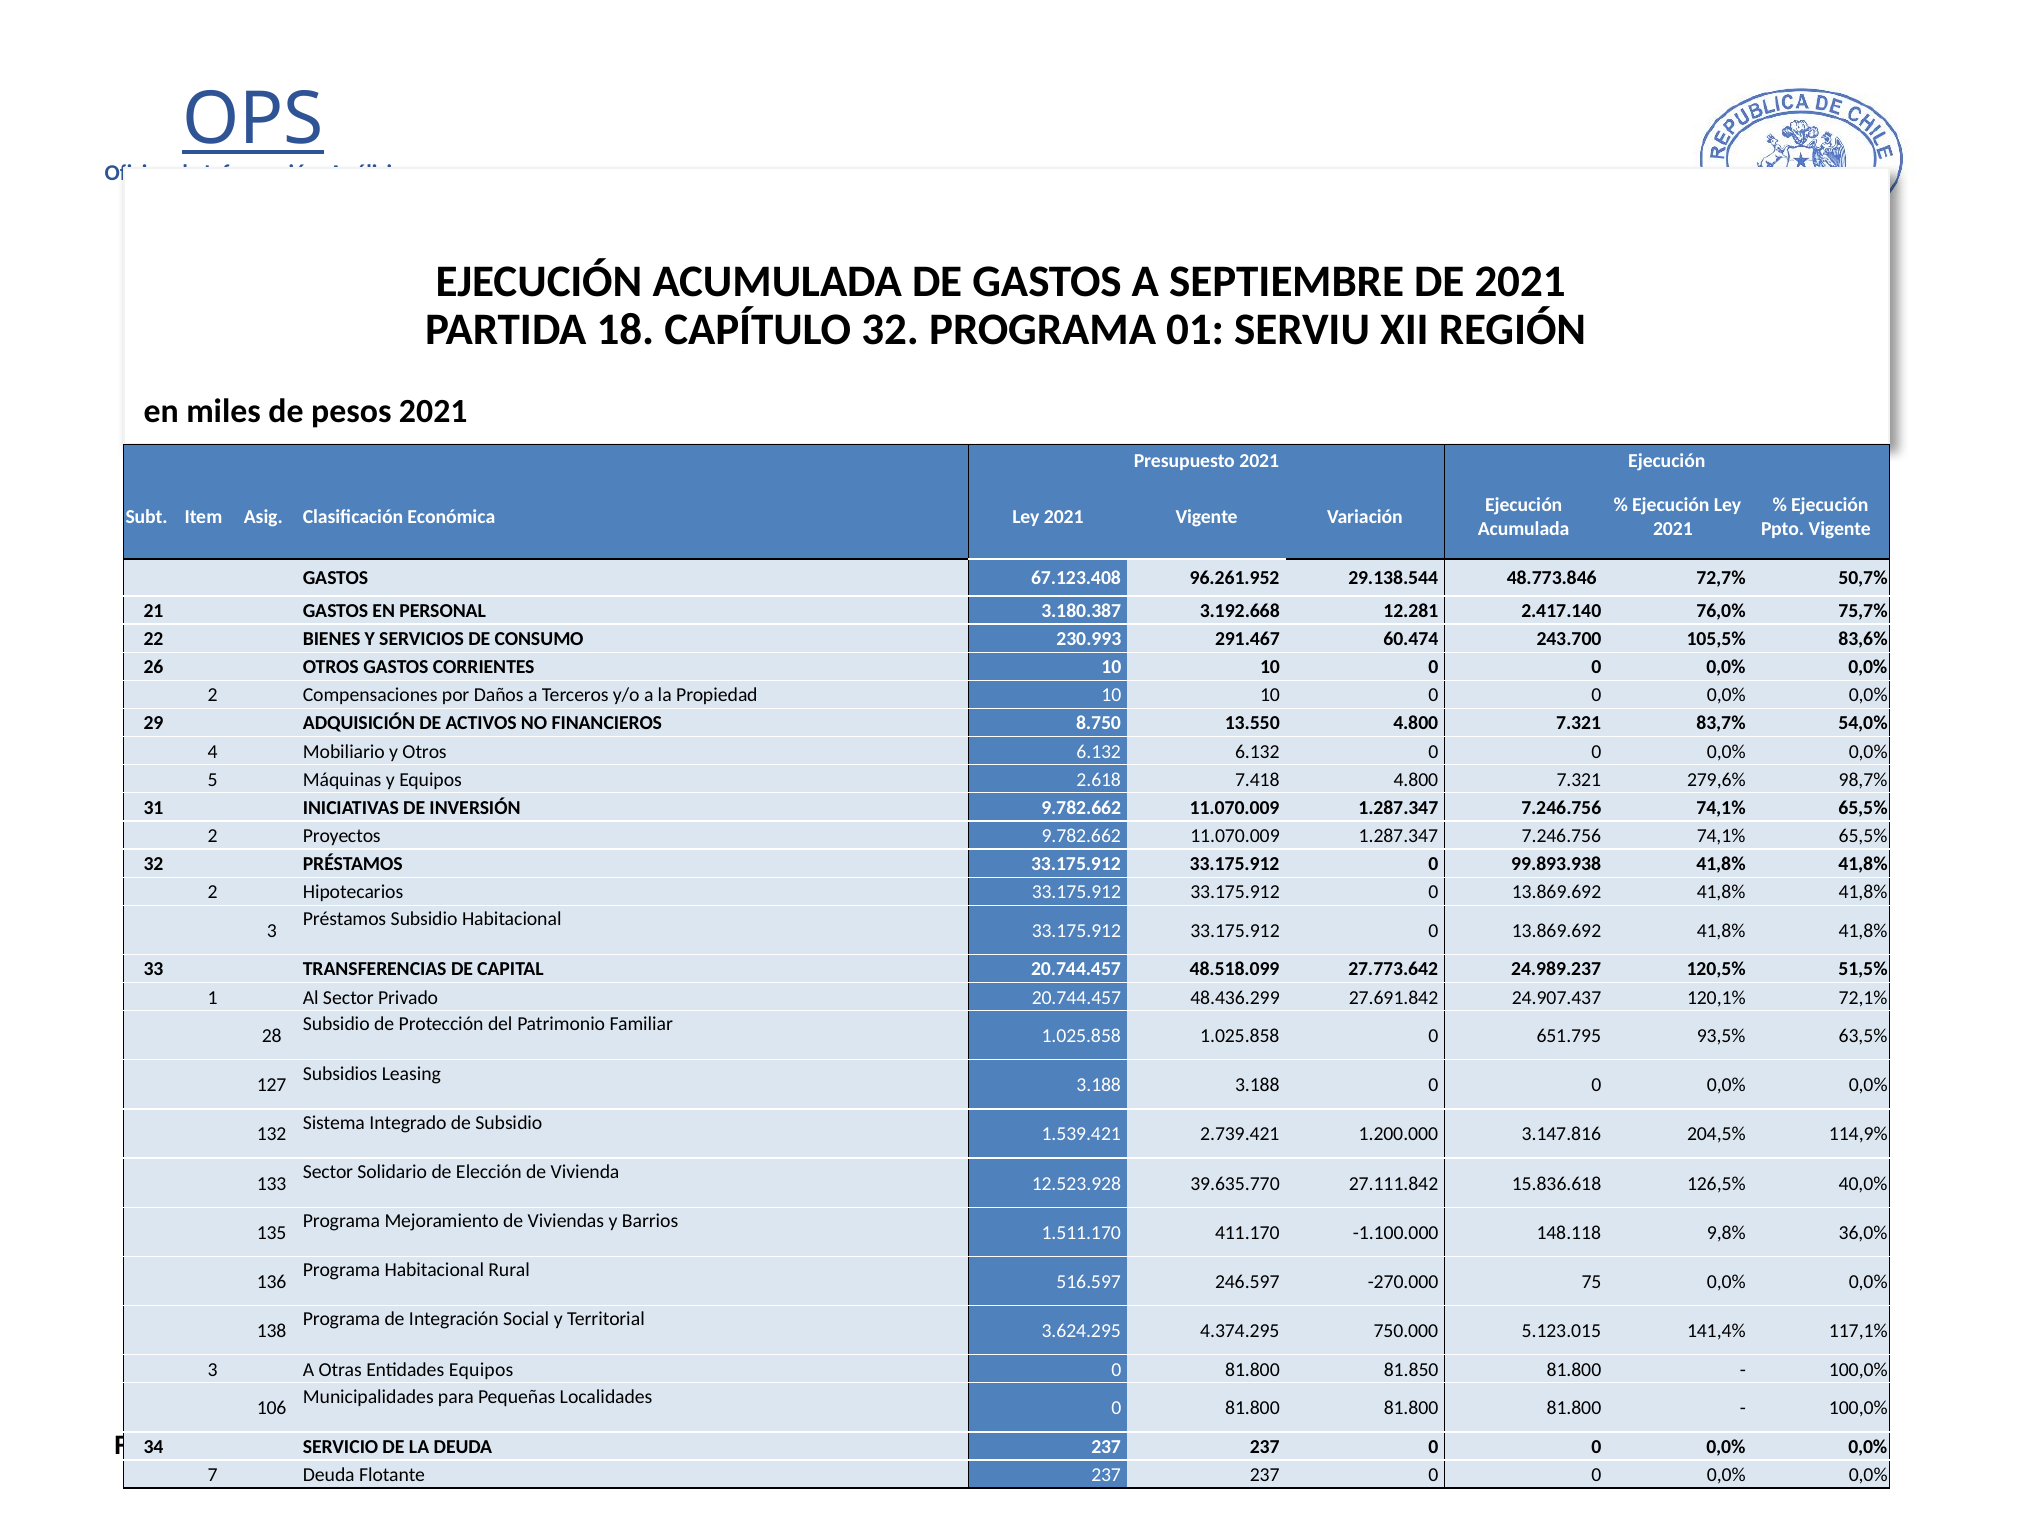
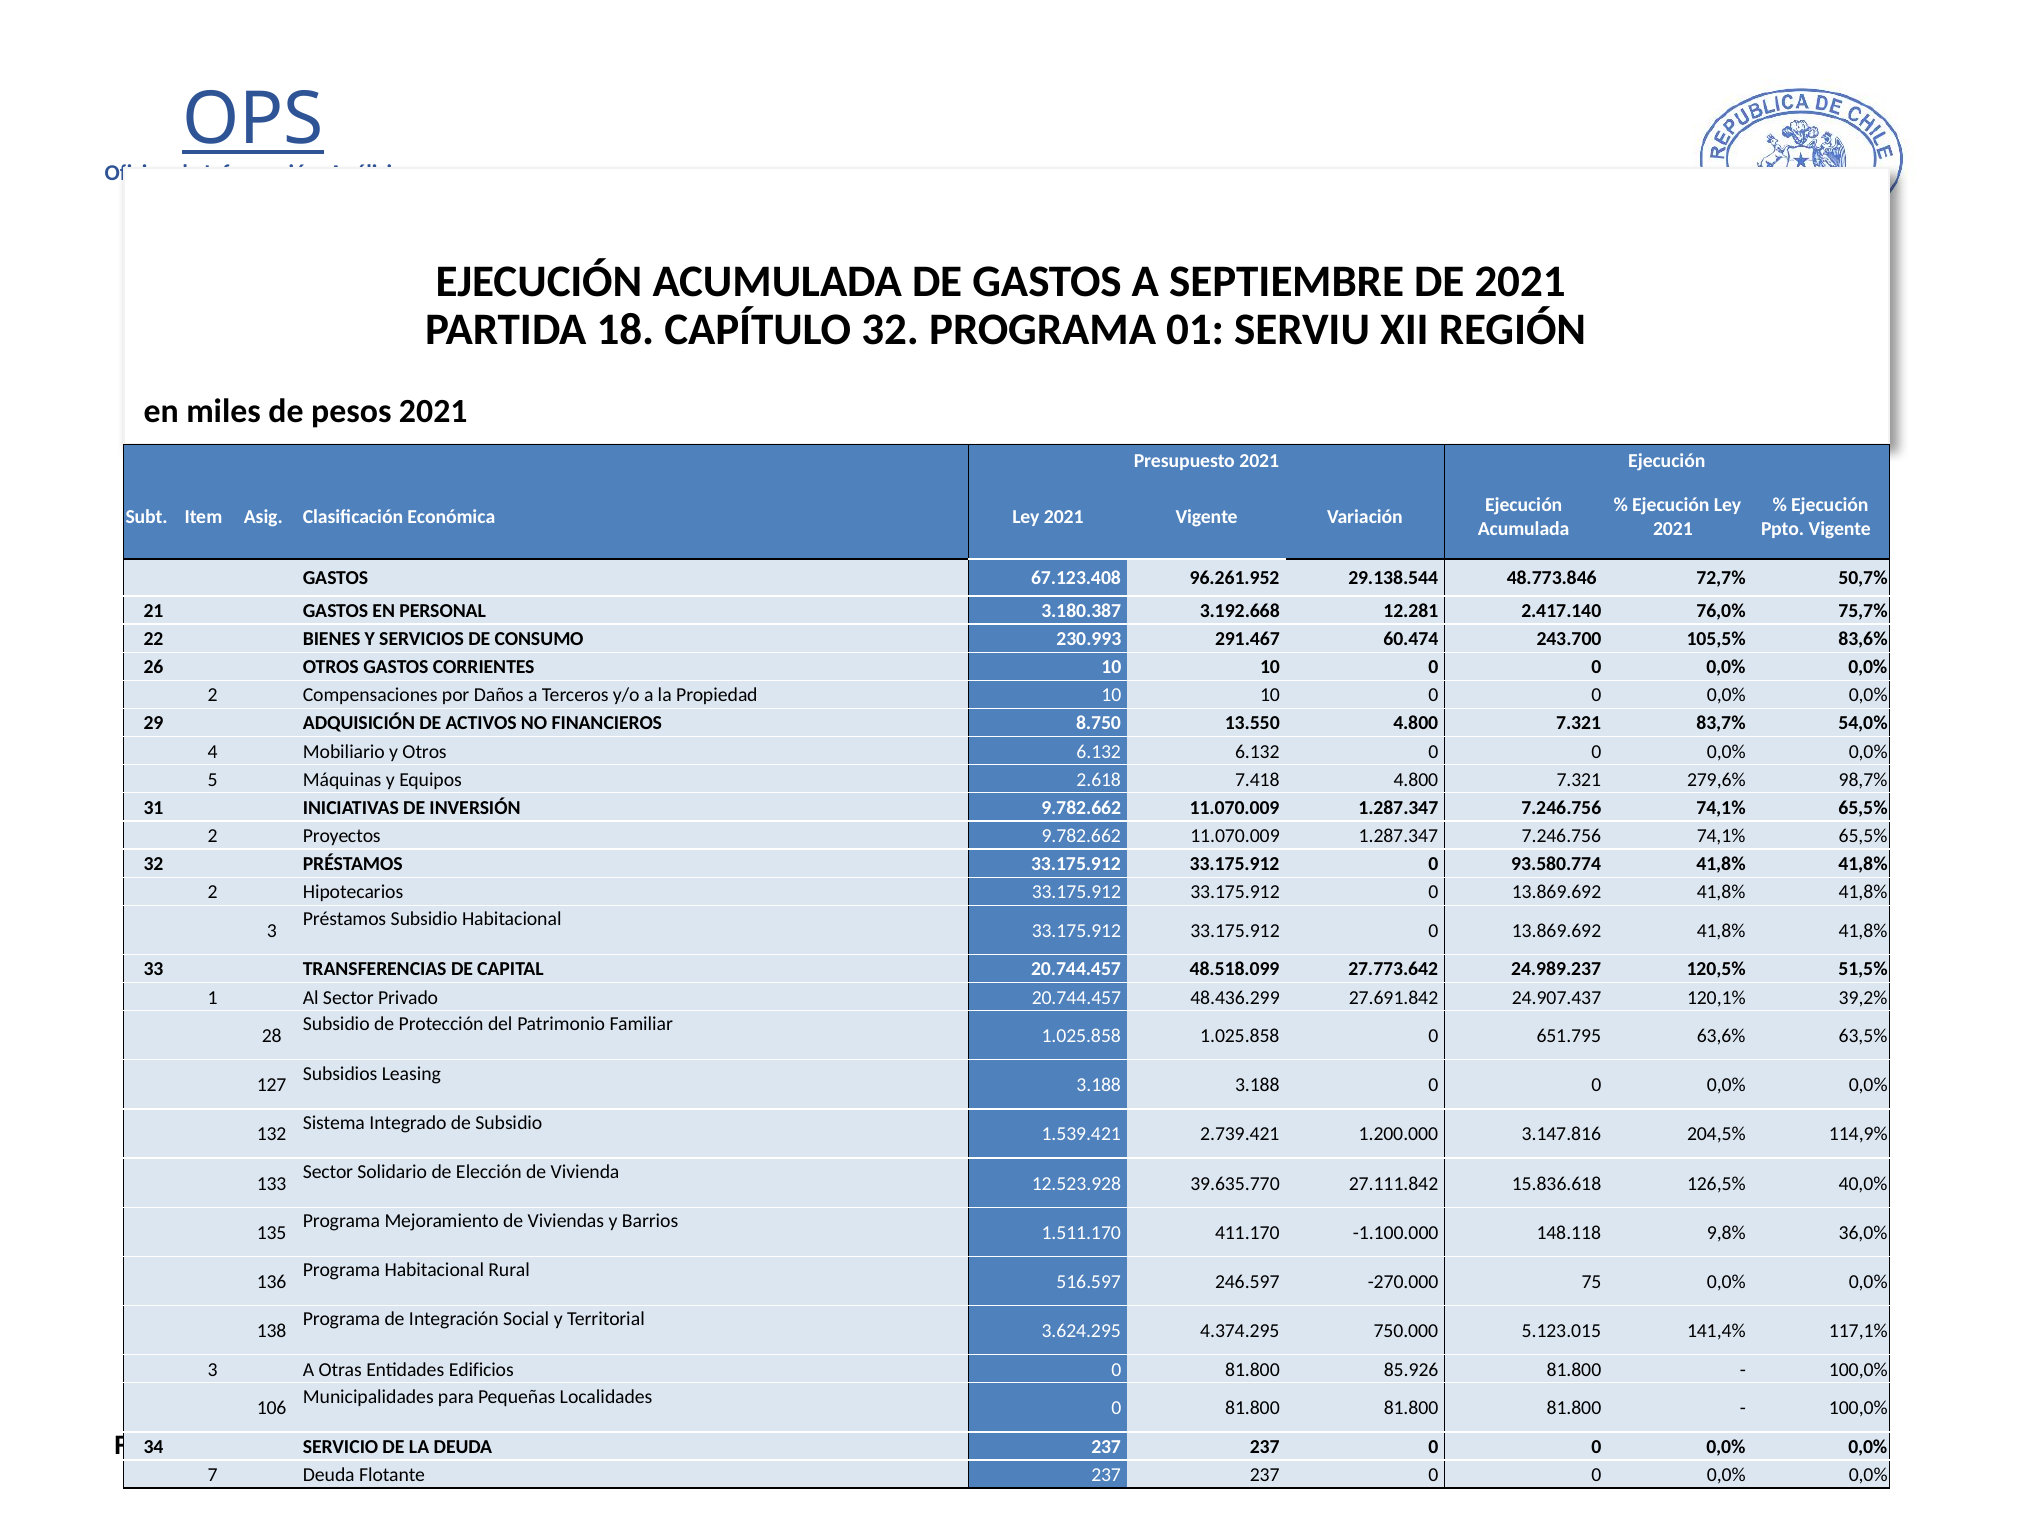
99.893.938: 99.893.938 -> 93.580.774
72,1%: 72,1% -> 39,2%
93,5%: 93,5% -> 63,6%
Entidades Equipos: Equipos -> Edificios
81.850: 81.850 -> 85.926
